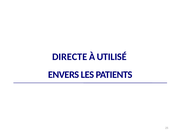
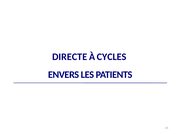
UTILISÉ: UTILISÉ -> CYCLES
